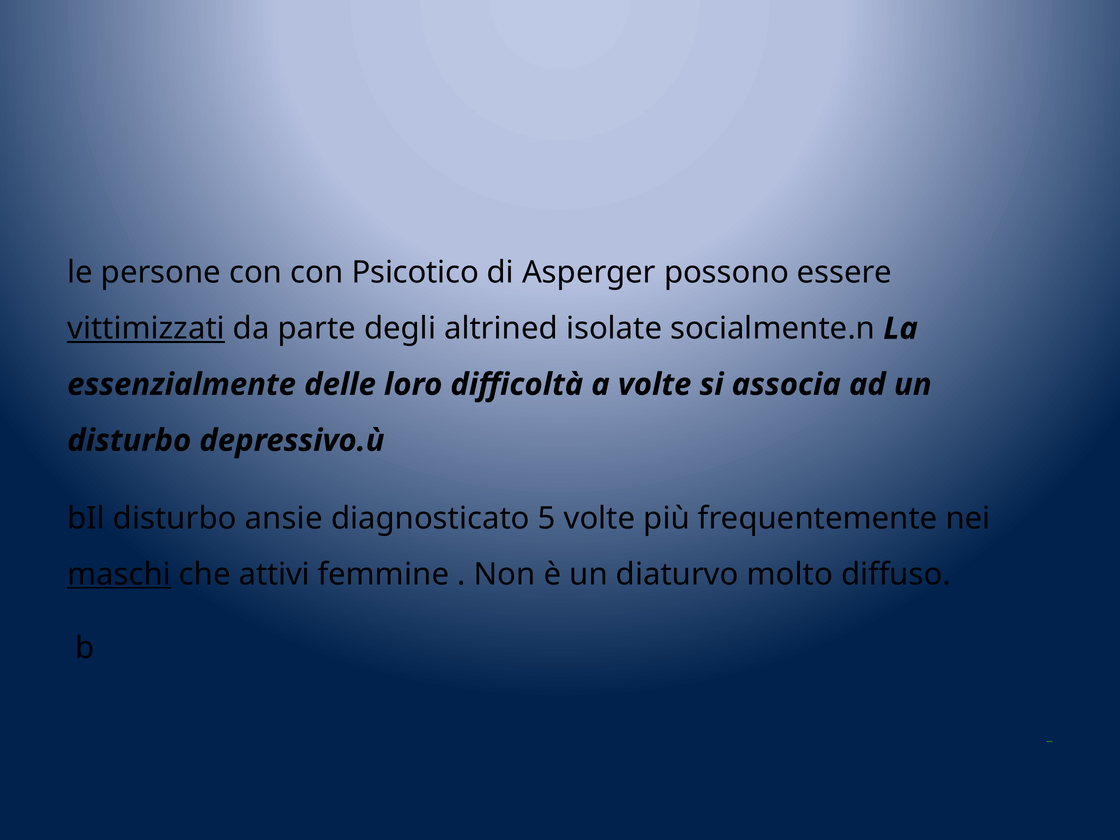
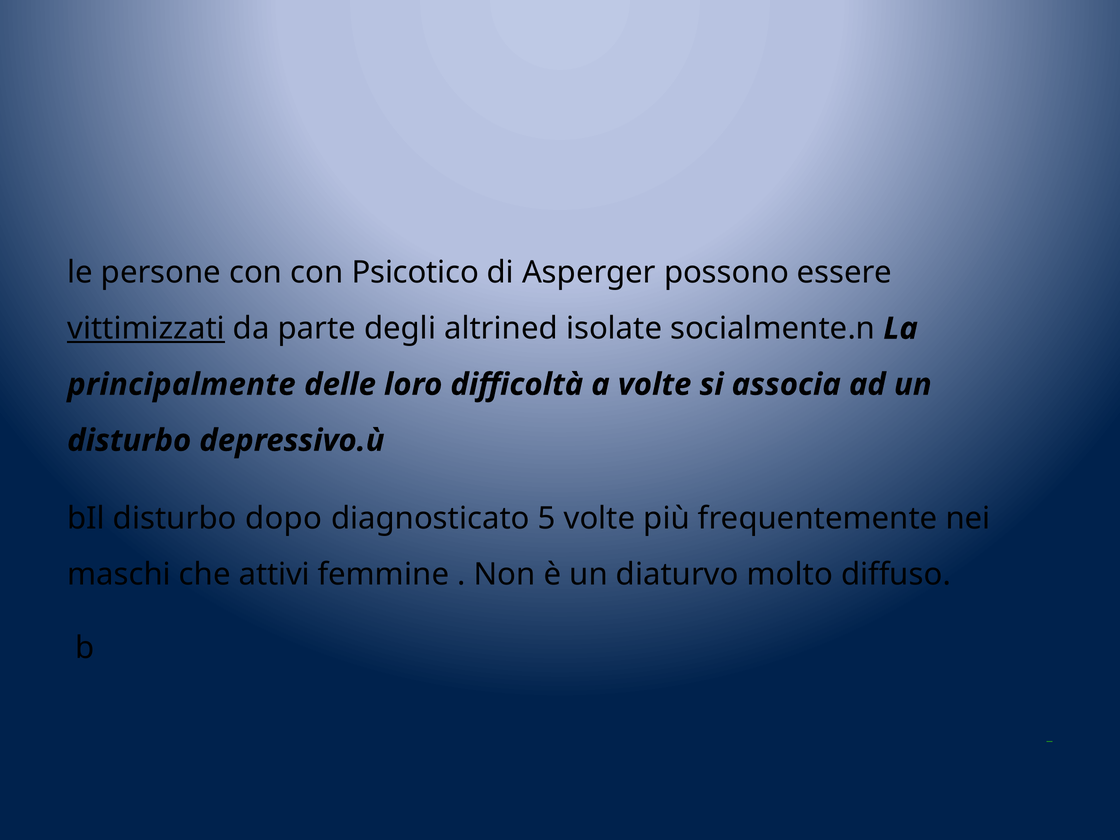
essenzialmente: essenzialmente -> principalmente
ansie: ansie -> dopo
maschi underline: present -> none
